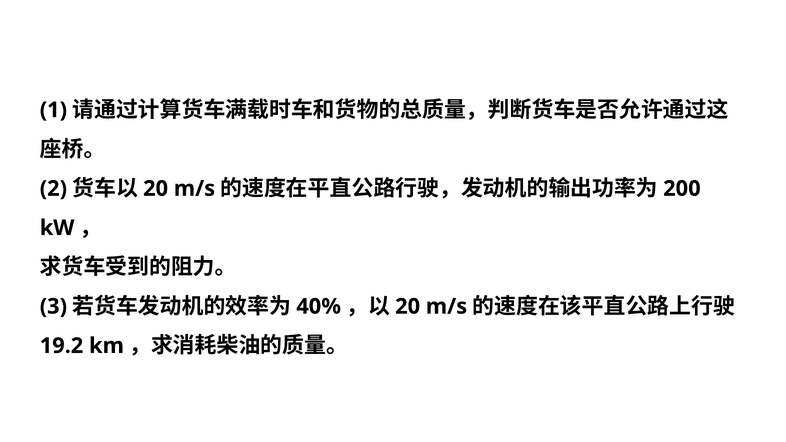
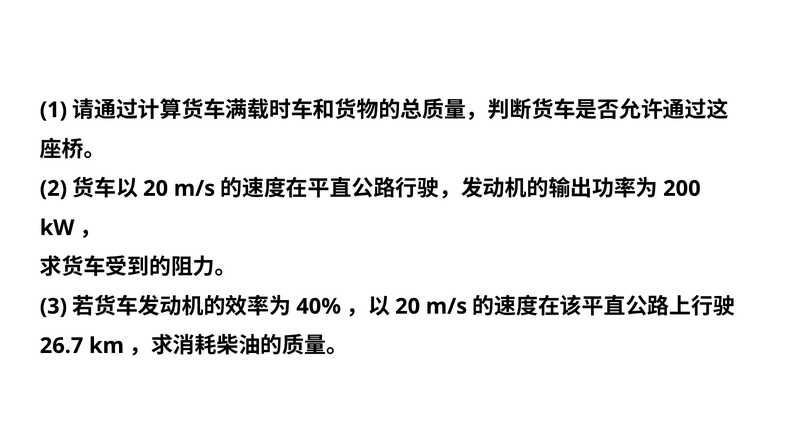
19.2: 19.2 -> 26.7
